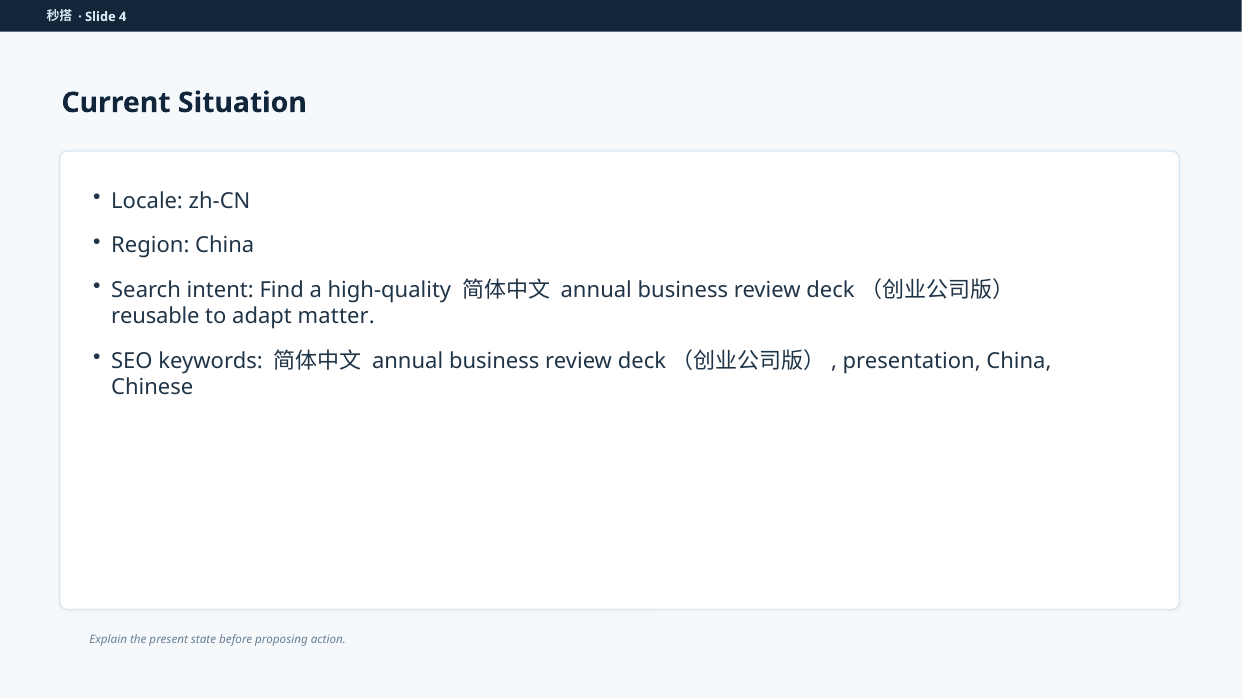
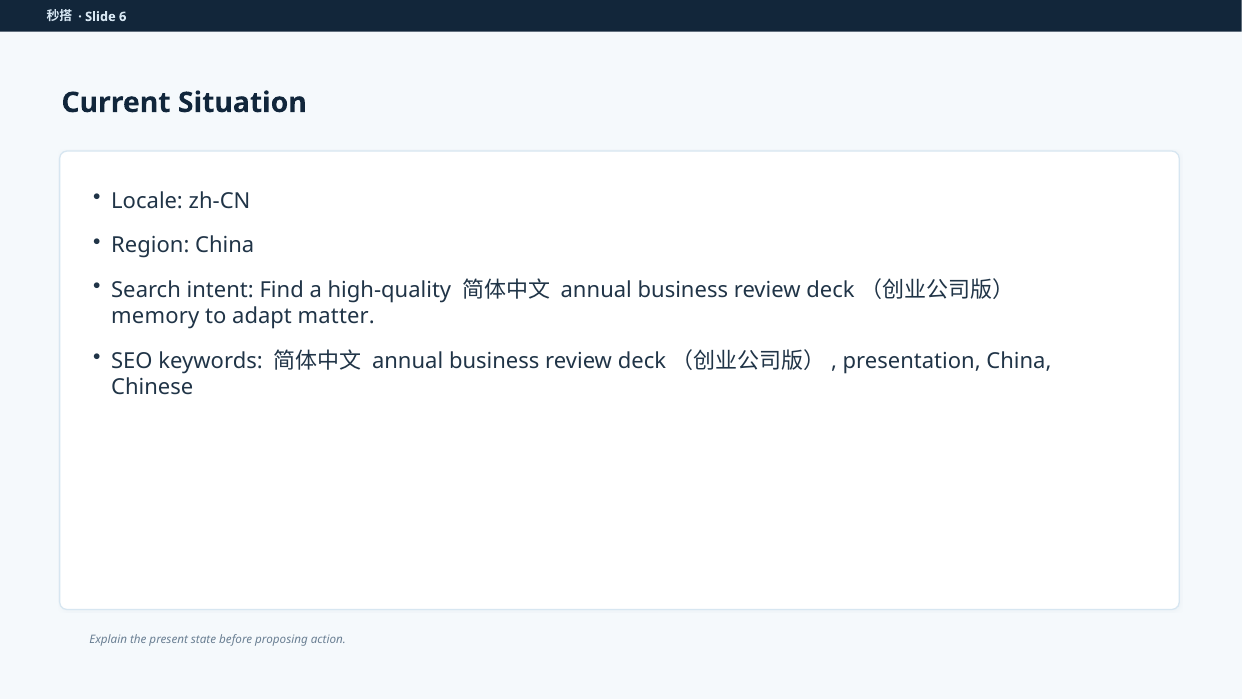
4: 4 -> 6
reusable: reusable -> memory
